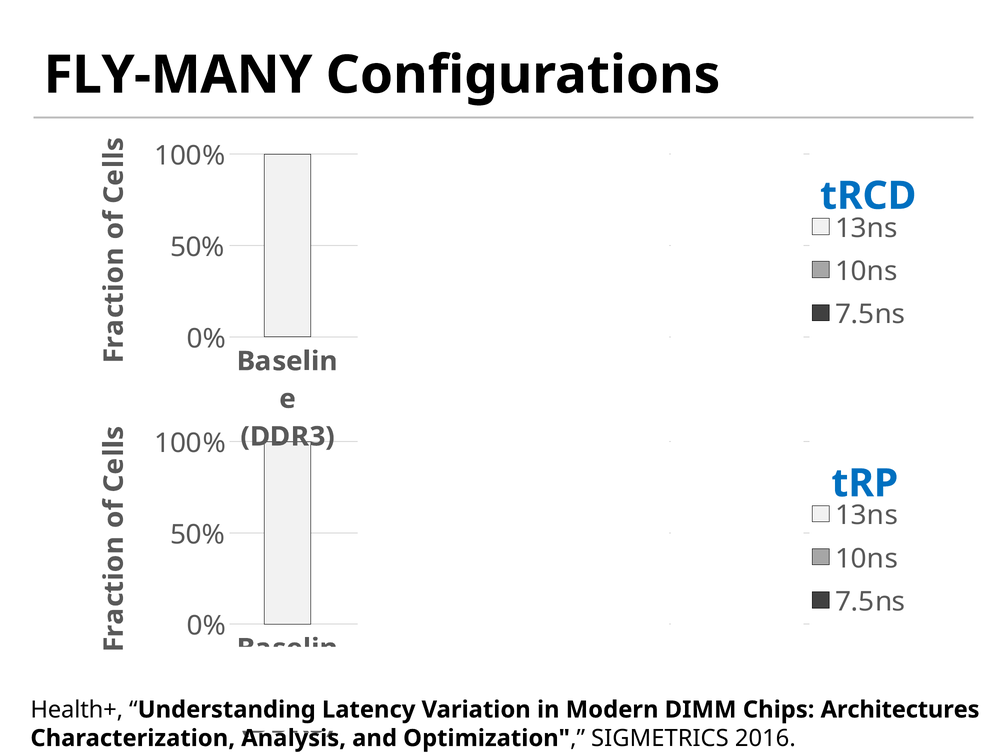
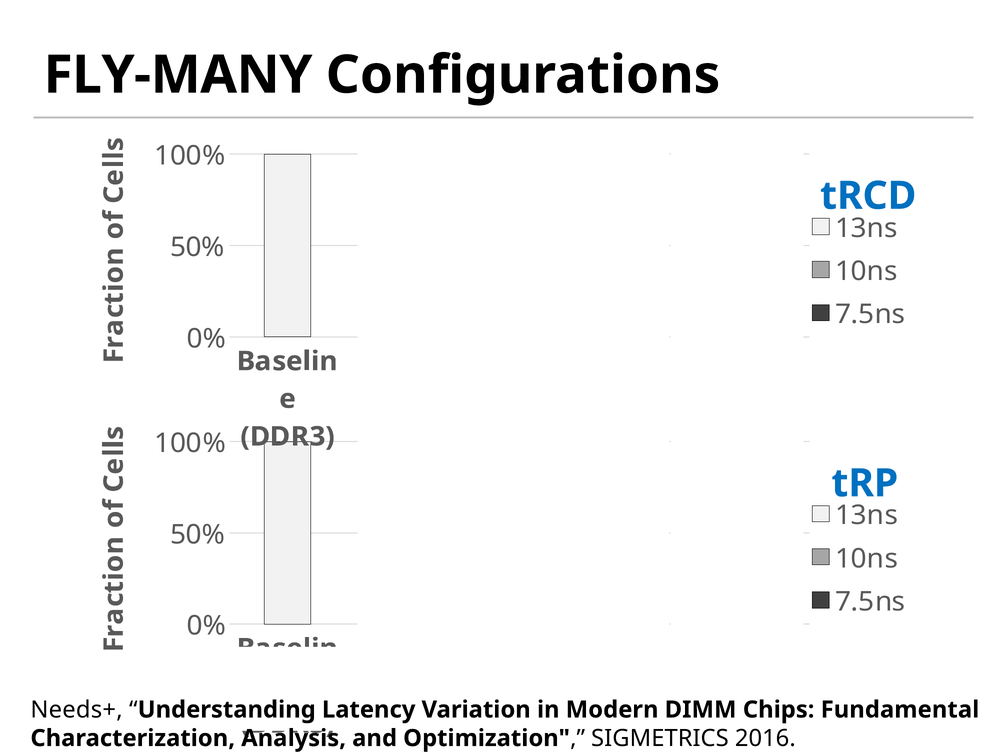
Health+: Health+ -> Needs+
Architectures: Architectures -> Fundamental
